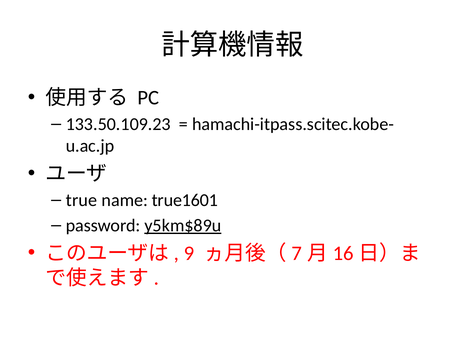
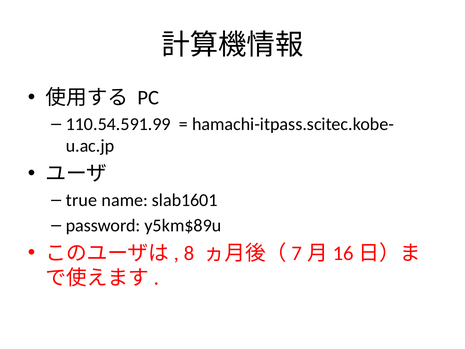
133.50.109.23: 133.50.109.23 -> 110.54.591.99
true1601: true1601 -> slab1601
y5km$89u underline: present -> none
9: 9 -> 8
